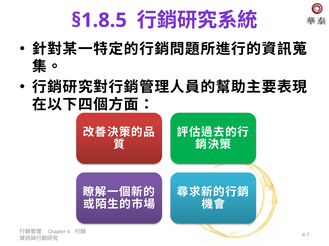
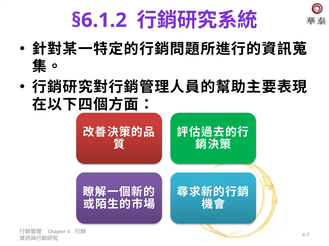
§1.8.5: §1.8.5 -> §6.1.2
